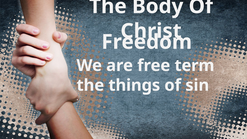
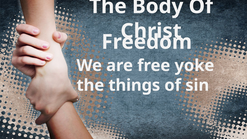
term: term -> yoke
